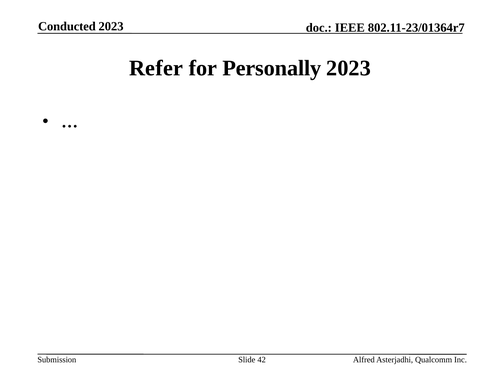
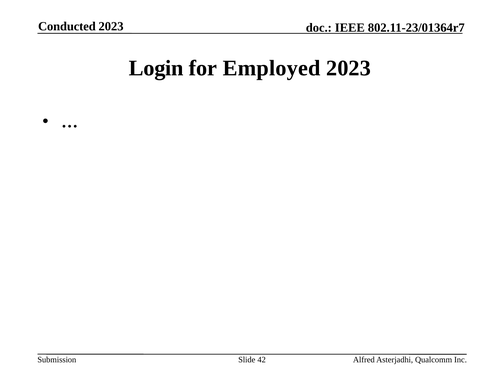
Refer: Refer -> Login
Personally: Personally -> Employed
